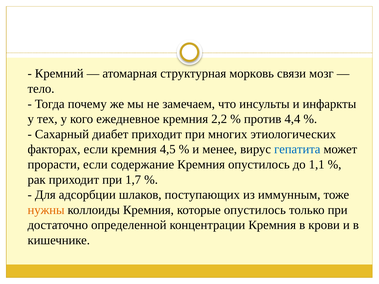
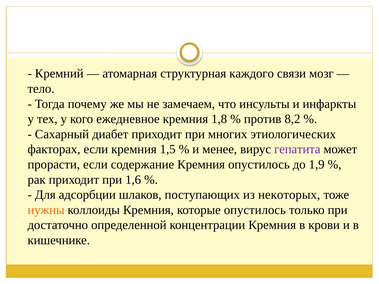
морковь: морковь -> каждого
2,2: 2,2 -> 1,8
4,4: 4,4 -> 8,2
4,5: 4,5 -> 1,5
гепатита colour: blue -> purple
1,1: 1,1 -> 1,9
1,7: 1,7 -> 1,6
иммунным: иммунным -> некоторых
